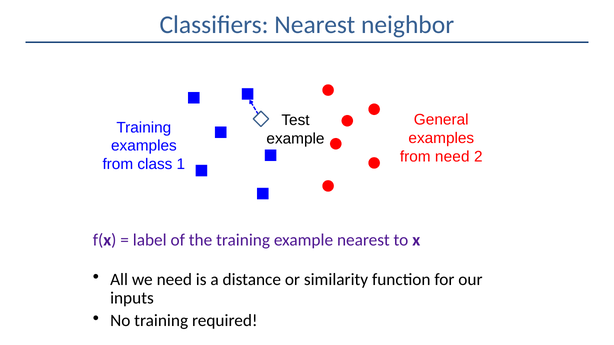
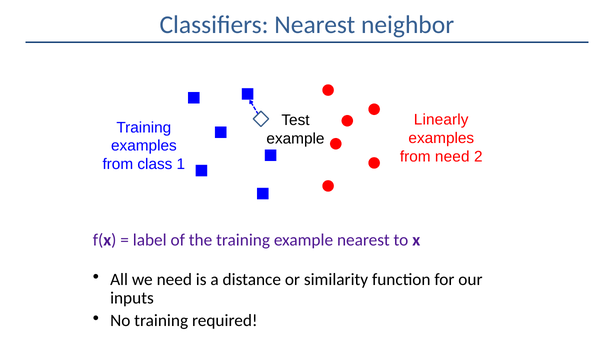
General: General -> Linearly
